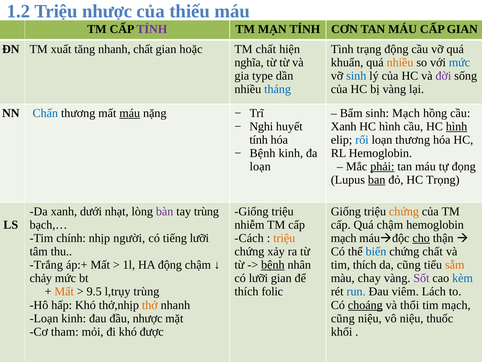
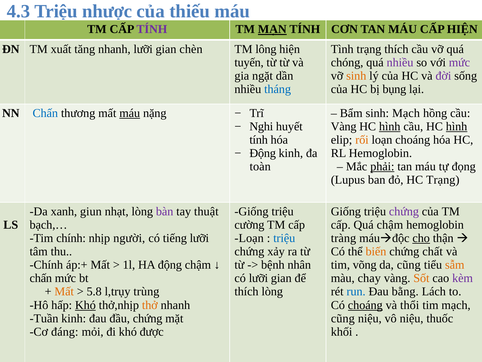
1.2: 1.2 -> 4.3
MẠN underline: none -> present
CẤP GIAN: GIAN -> HIỆN
nhanh chất: chất -> lưỡi
hoặc: hoặc -> chèn
TM chất: chất -> lông
trạng động: động -> thích
nghĩa: nghĩa -> tuyến
khuẩn: khuẩn -> chóng
nhiều at (400, 62) colour: orange -> purple
mức at (459, 62) colour: blue -> purple
type: type -> ngặt
sinh at (356, 76) colour: blue -> orange
bị vàng: vàng -> bụng
Xanh at (344, 126): Xanh -> Vàng
hình at (390, 126) underline: none -> present
rối colour: blue -> orange
loạn thương: thương -> choáng
Bệnh at (263, 153): Bệnh -> Động
loạn at (260, 166): loạn -> toàn
ban underline: present -> none
HC Trọng: Trọng -> Trạng
dưới: dưới -> giun
tay trùng: trùng -> thuật
chứng at (404, 211) colour: orange -> purple
nhiễm: nhiễm -> cường
Cách at (249, 238): Cách -> Loạn
triệu at (284, 238) colour: orange -> blue
mạch at (344, 238): mạch -> tràng
biến colour: blue -> orange
Trắng at (46, 265): Trắng -> Chính
bệnh at (273, 265) underline: present -> none
tim thích: thích -> võng
chảy at (41, 278): chảy -> chấn
Sốt colour: purple -> orange
kèm colour: blue -> purple
9.5: 9.5 -> 5.8
thích folic: folic -> lòng
viêm: viêm -> bằng
Khó at (85, 305) underline: none -> present
Loạn at (44, 318): Loạn -> Tuần
đầu nhược: nhược -> chứng
tham: tham -> đáng
